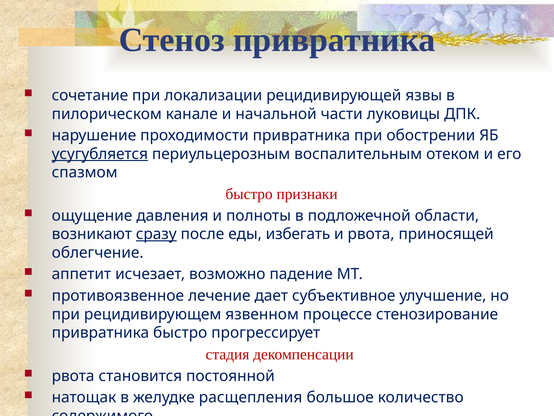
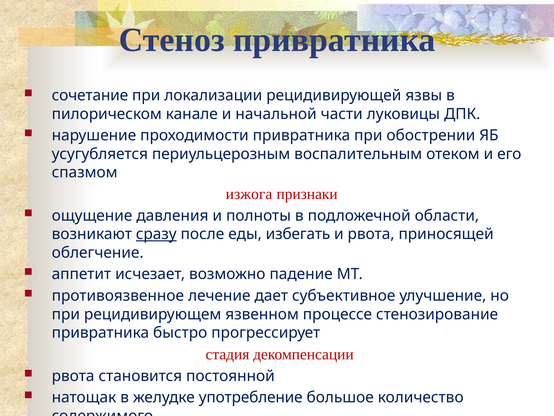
усугубляется underline: present -> none
быстро at (249, 194): быстро -> изжога
расщепления: расщепления -> употребление
